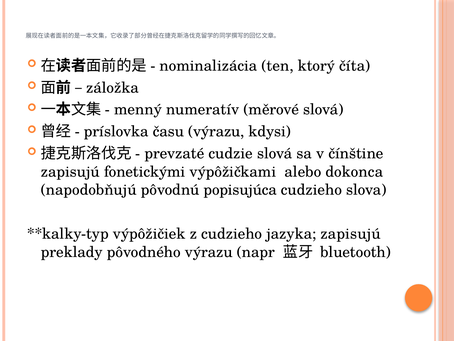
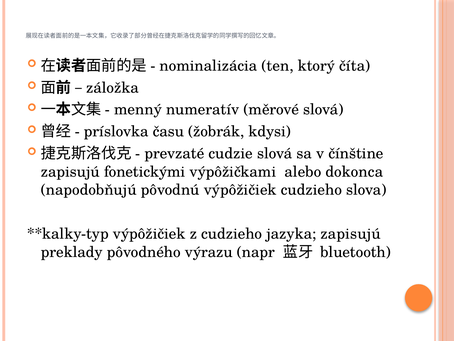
času výrazu: výrazu -> žobrák
pôvodnú popisujúca: popisujúca -> výpôžičiek
